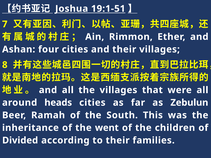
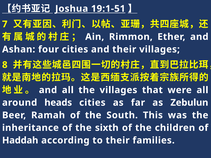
went: went -> sixth
Divided: Divided -> Haddah
